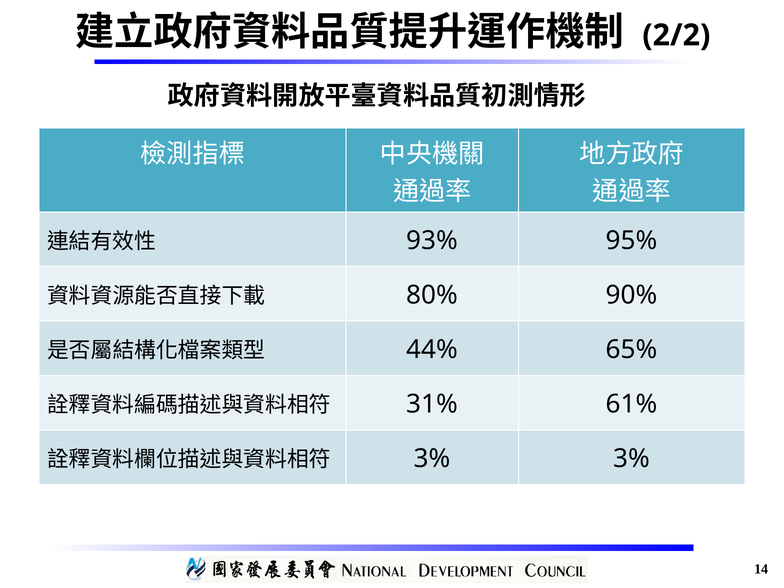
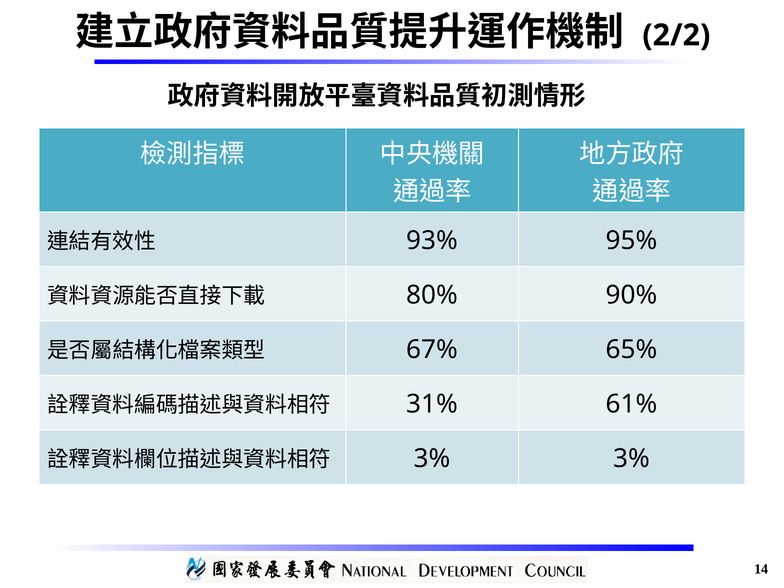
44%: 44% -> 67%
